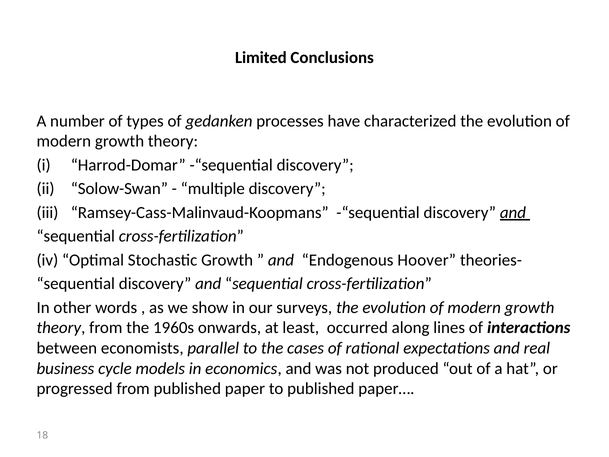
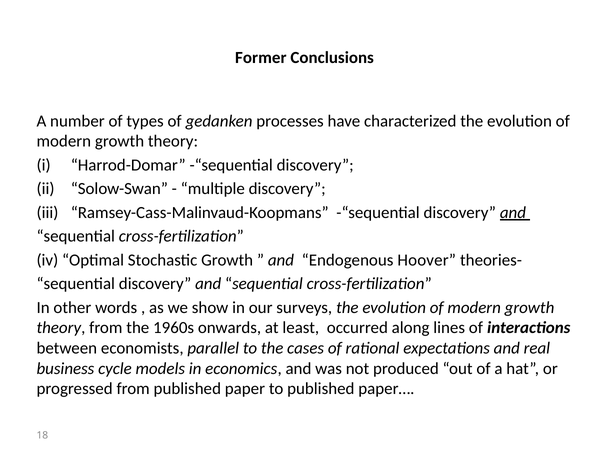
Limited: Limited -> Former
